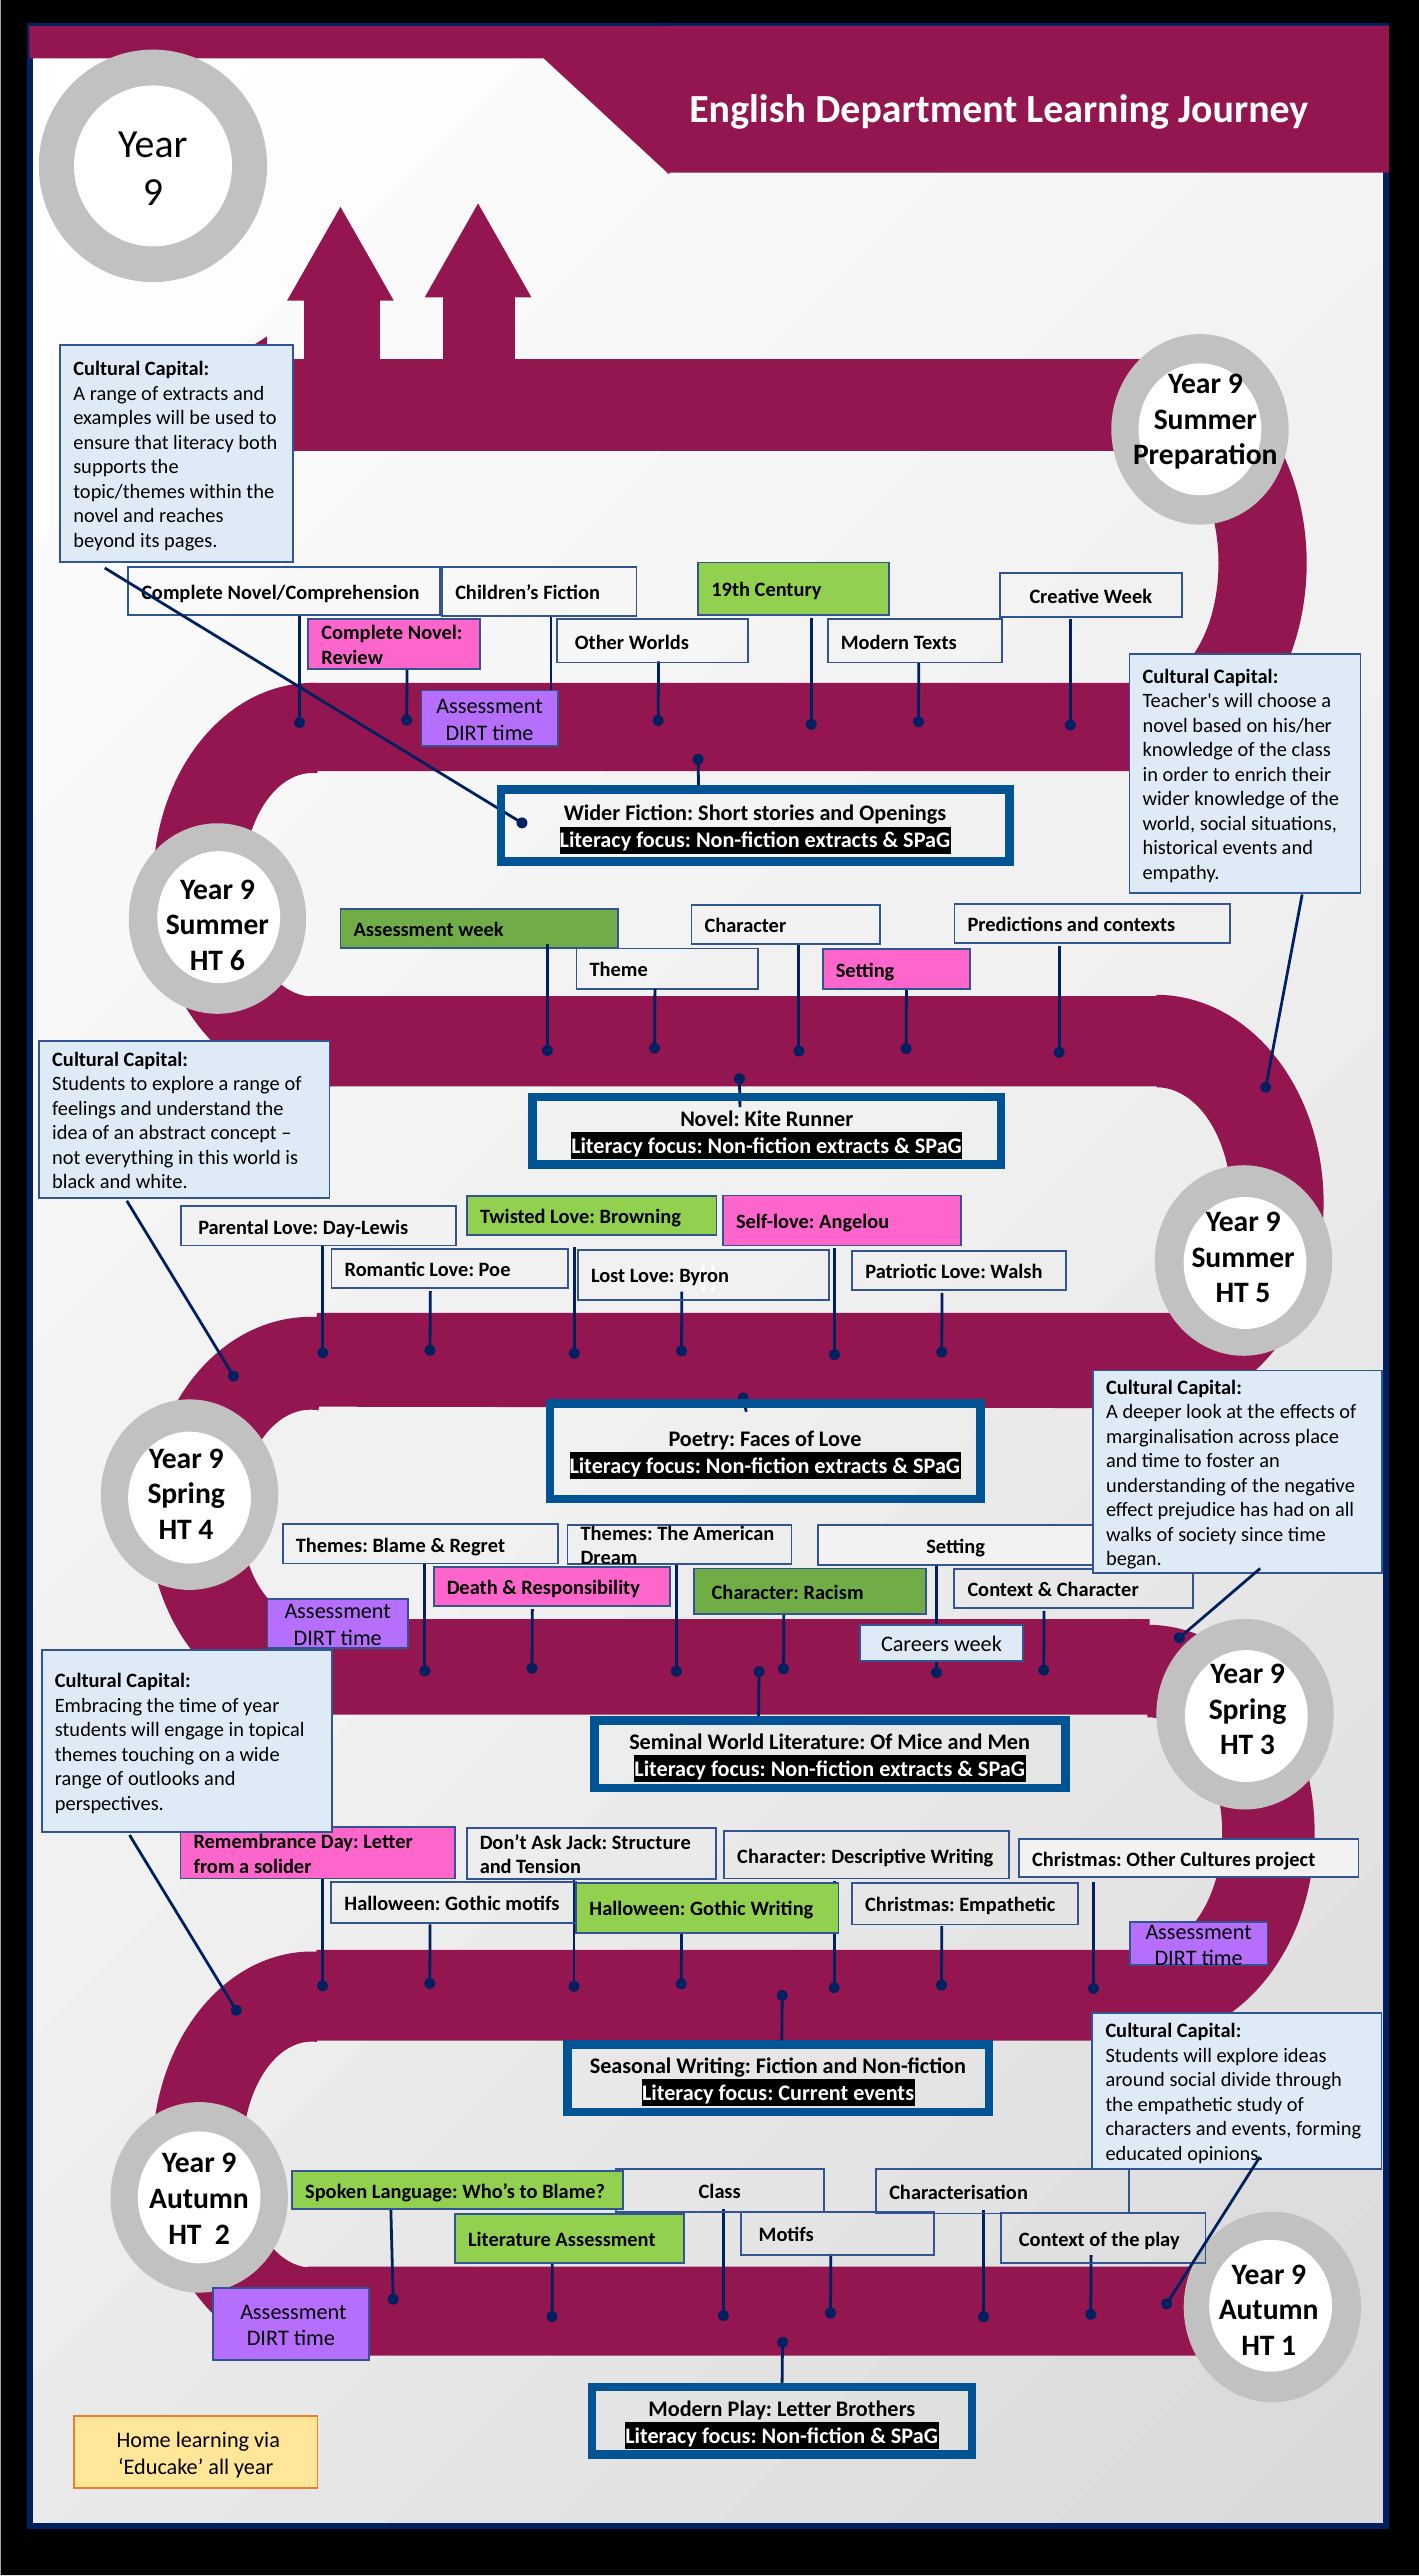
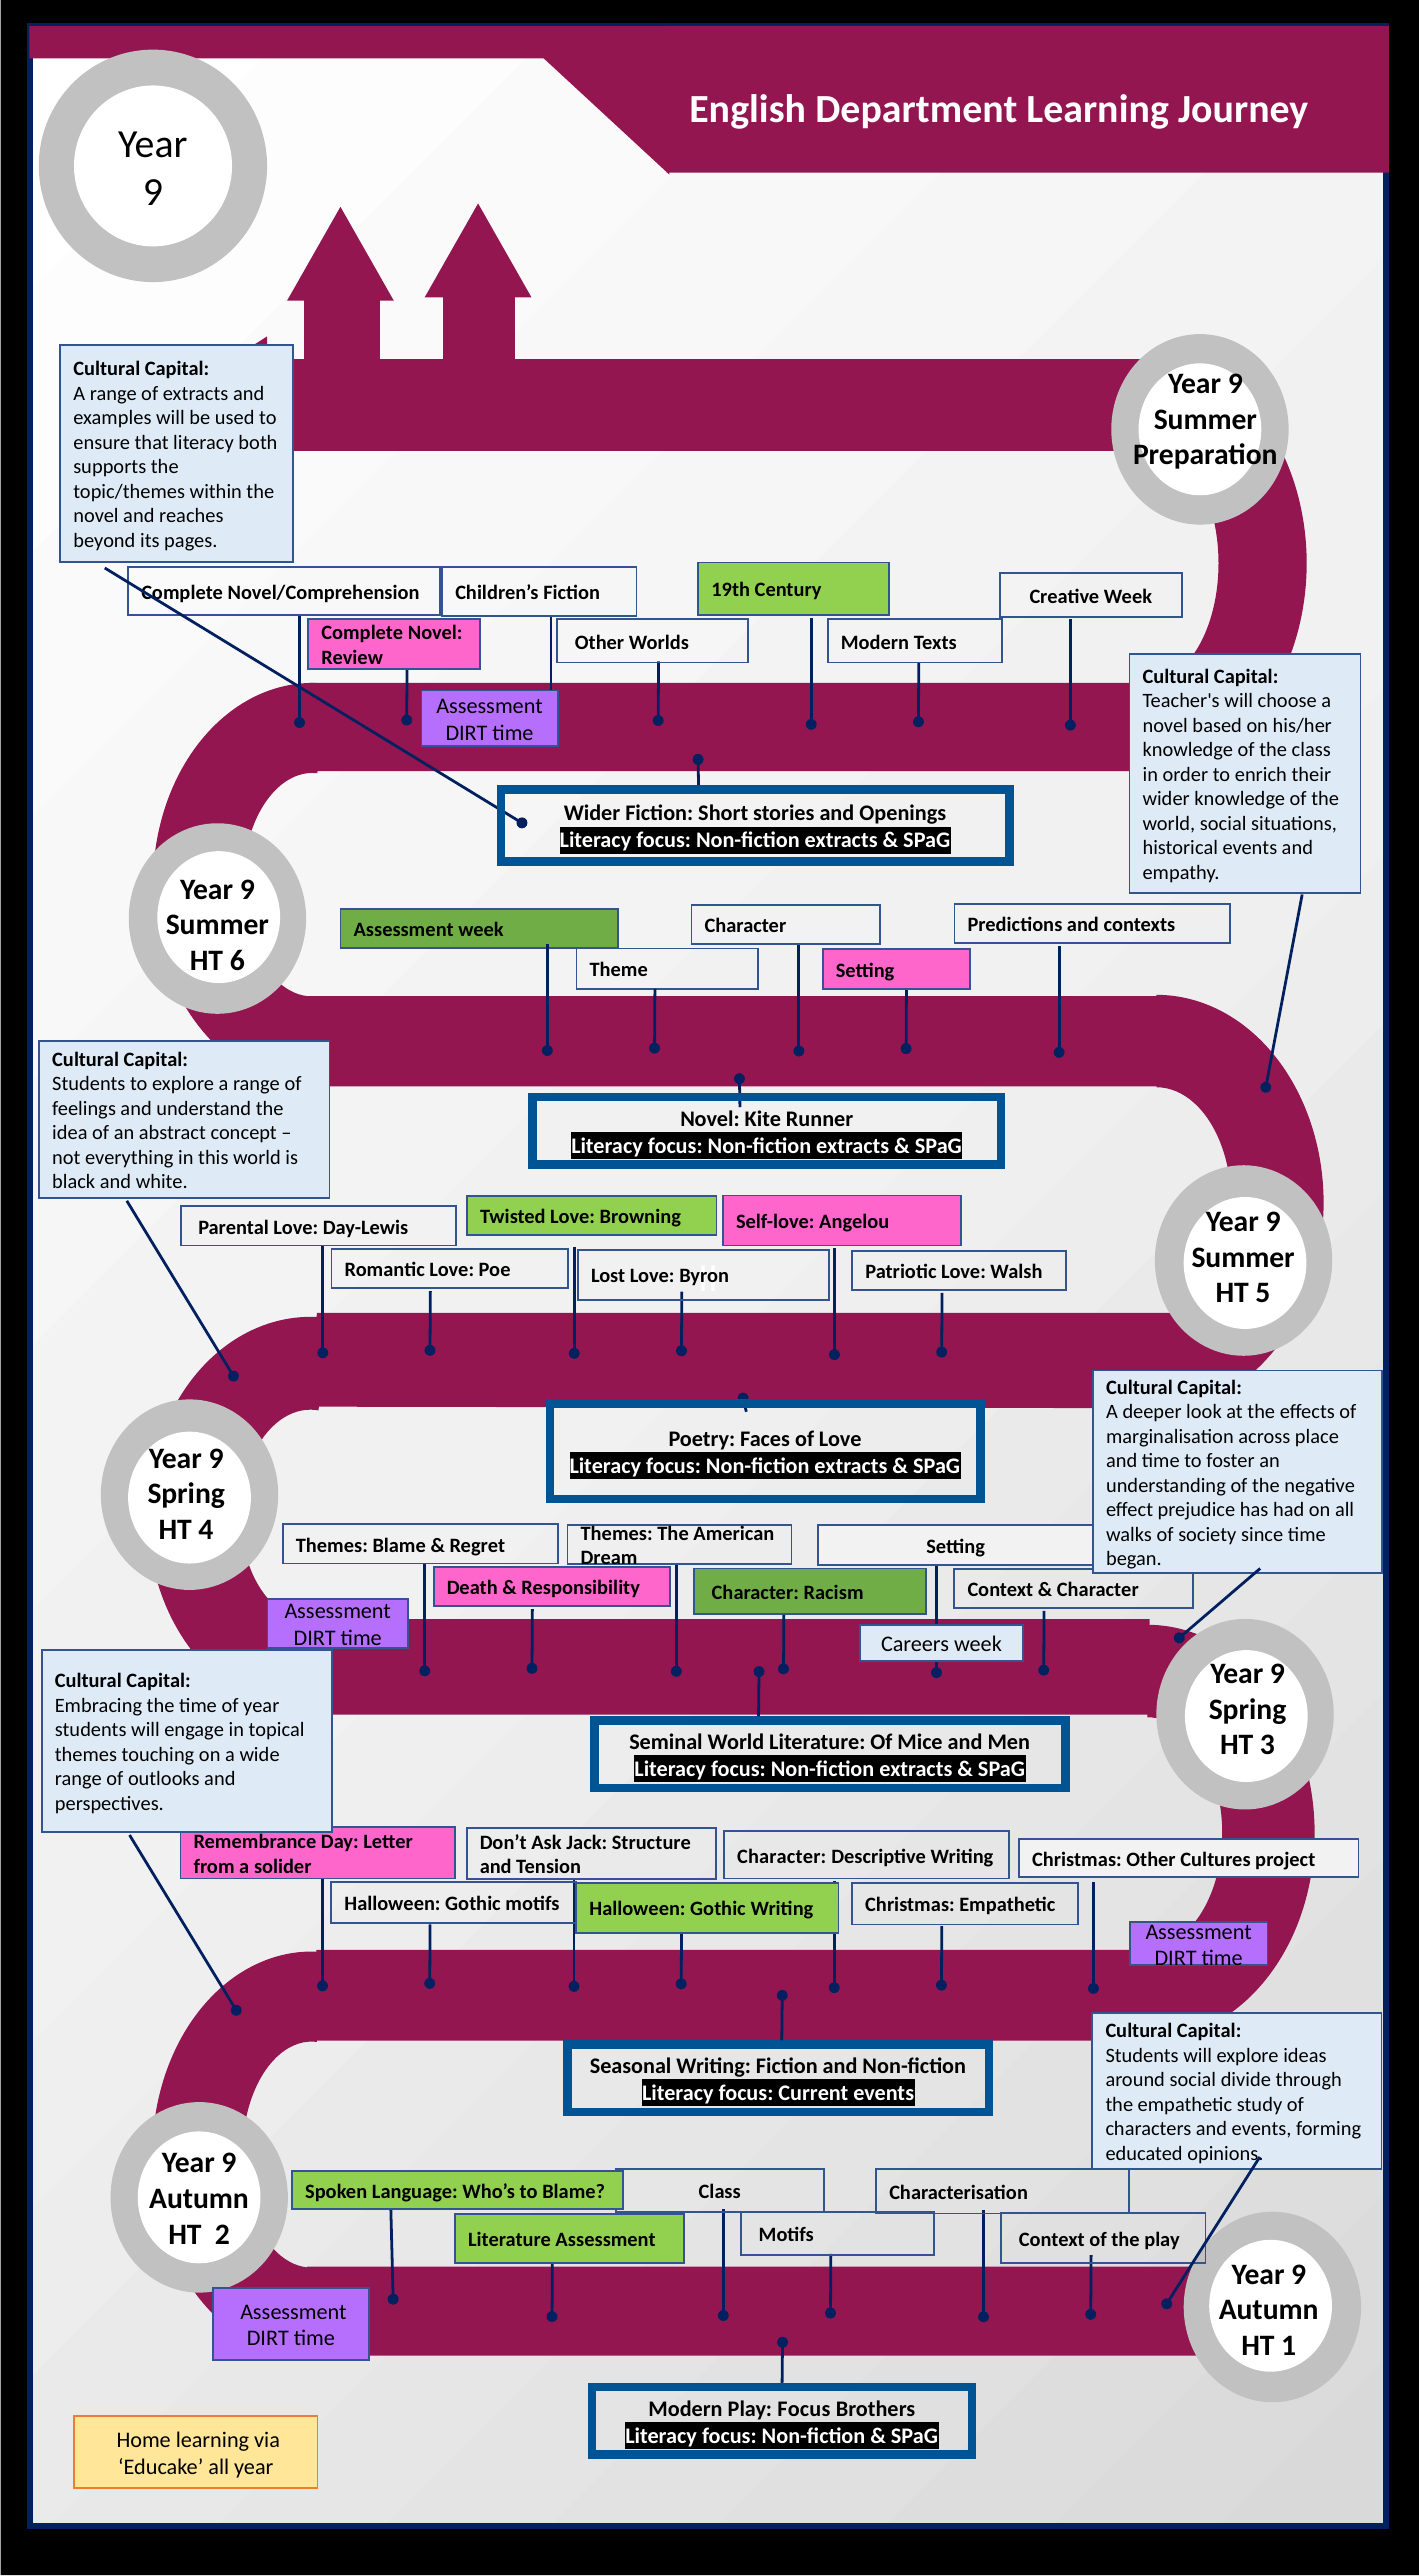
Play Letter: Letter -> Focus
